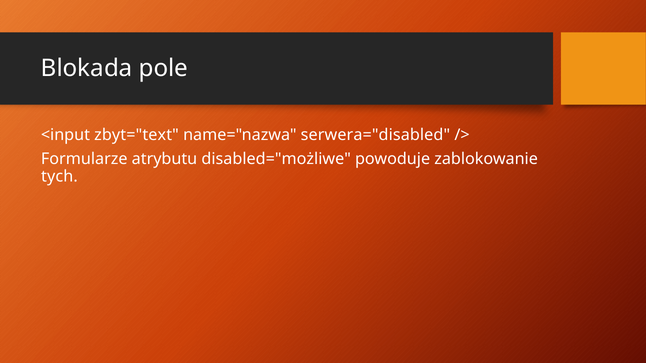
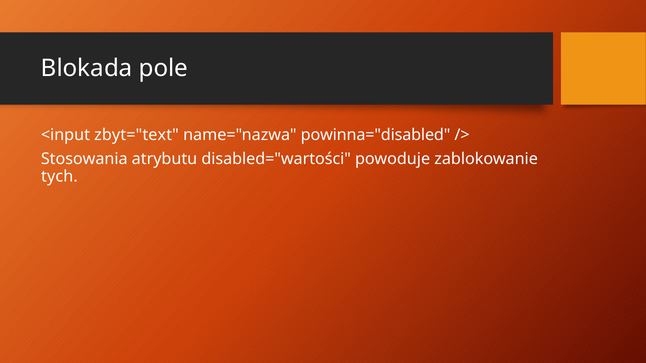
serwera="disabled: serwera="disabled -> powinna="disabled
Formularze: Formularze -> Stosowania
disabled="możliwe: disabled="możliwe -> disabled="wartości
